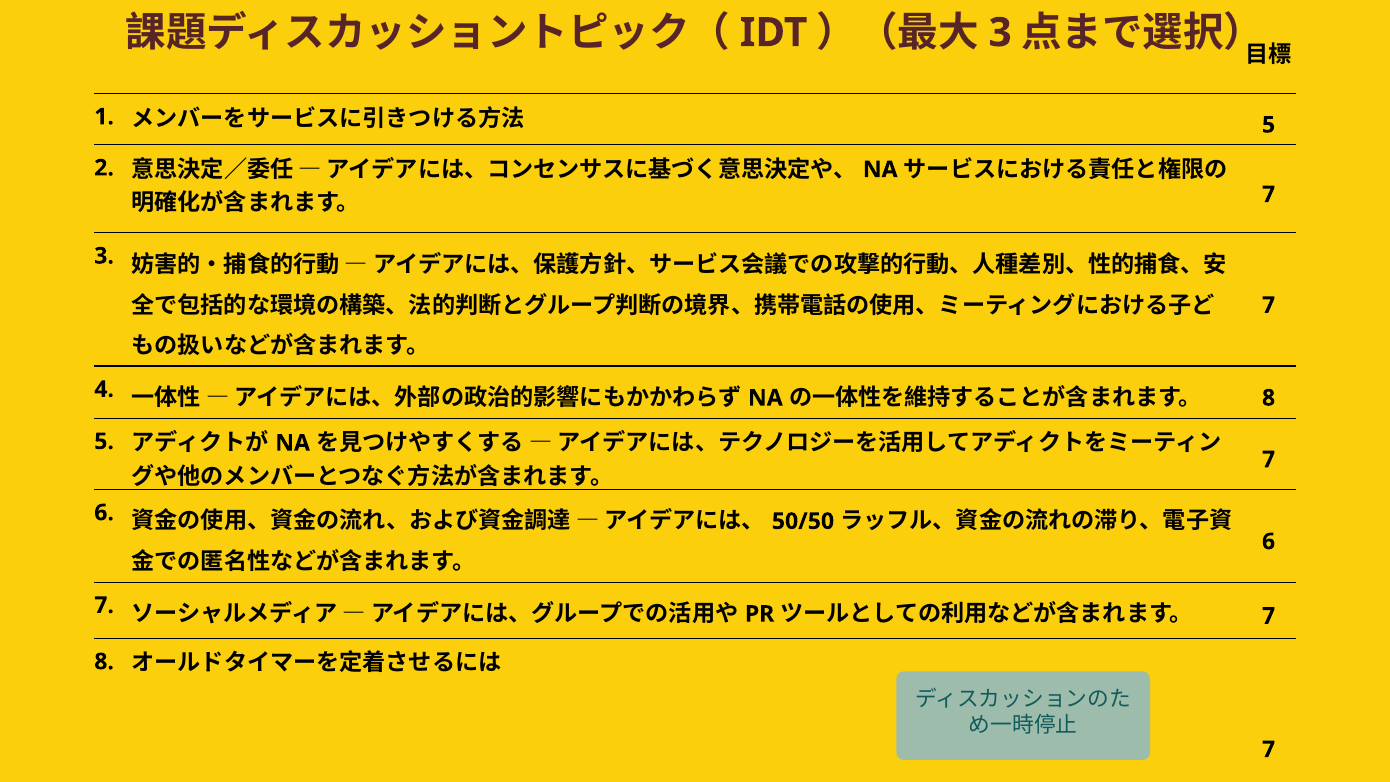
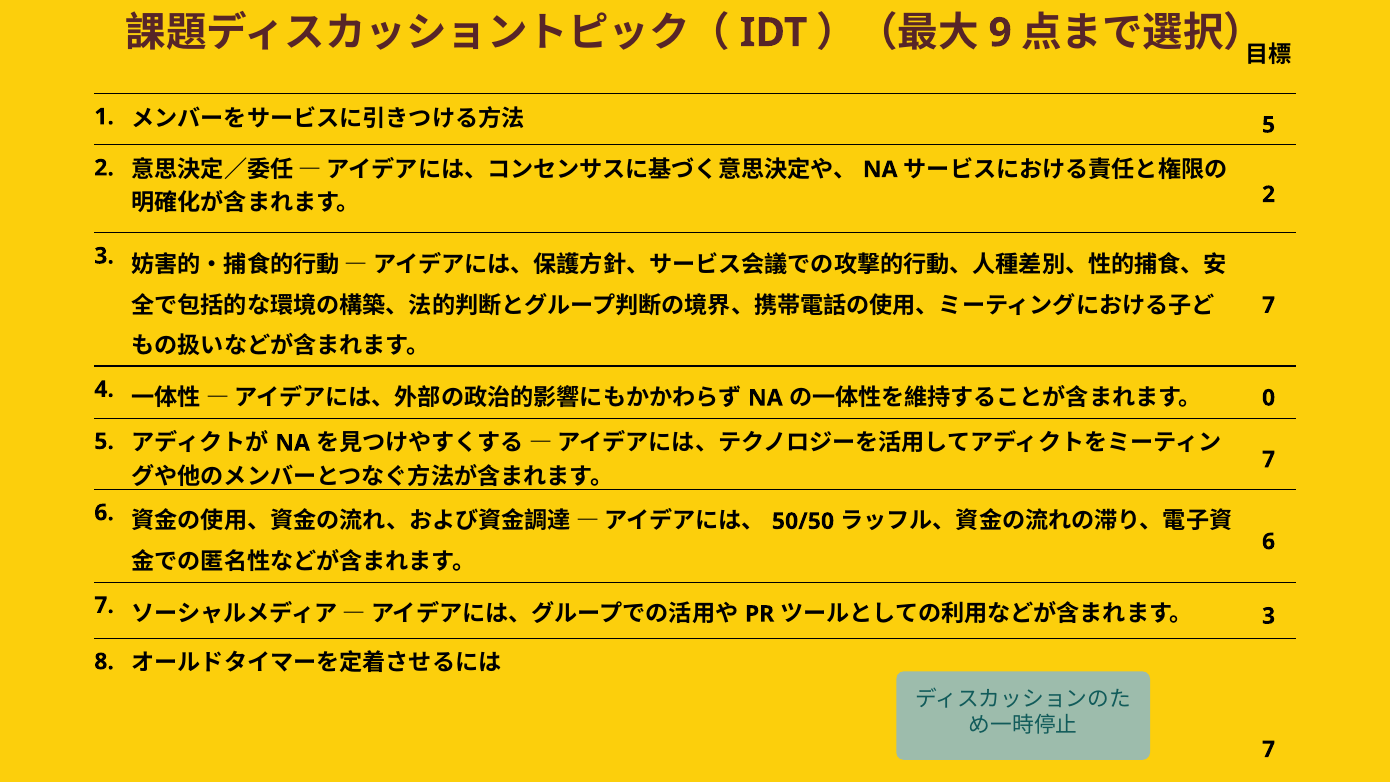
3 at (1000, 33): 3 -> 9
7 at (1269, 194): 7 -> 2
8 at (1269, 398): 8 -> 0
7 at (1269, 616): 7 -> 3
